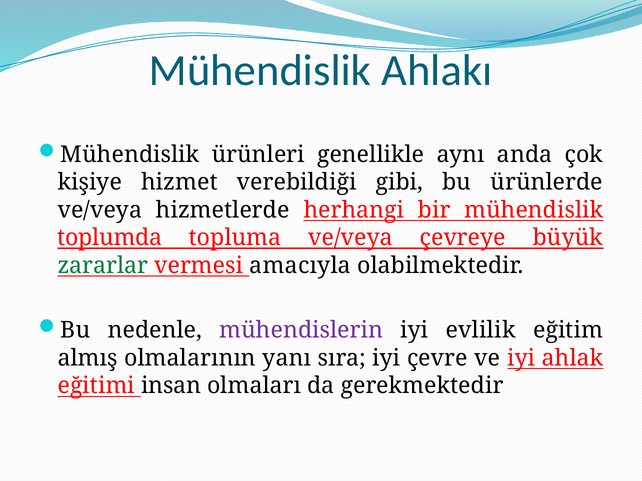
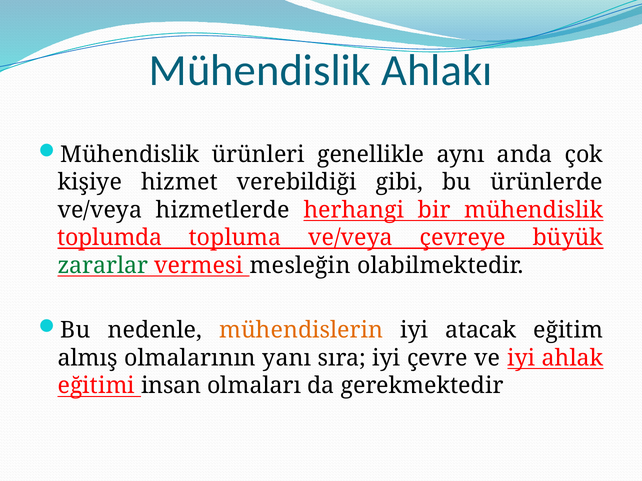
amacıyla: amacıyla -> mesleğin
mühendislerin colour: purple -> orange
evlilik: evlilik -> atacak
